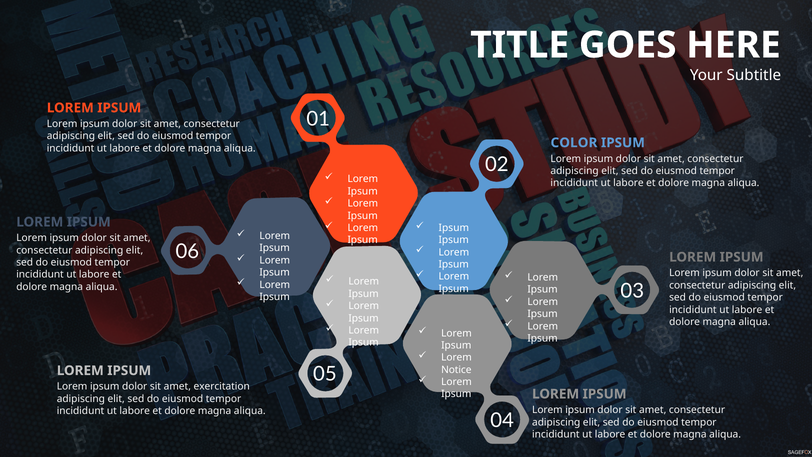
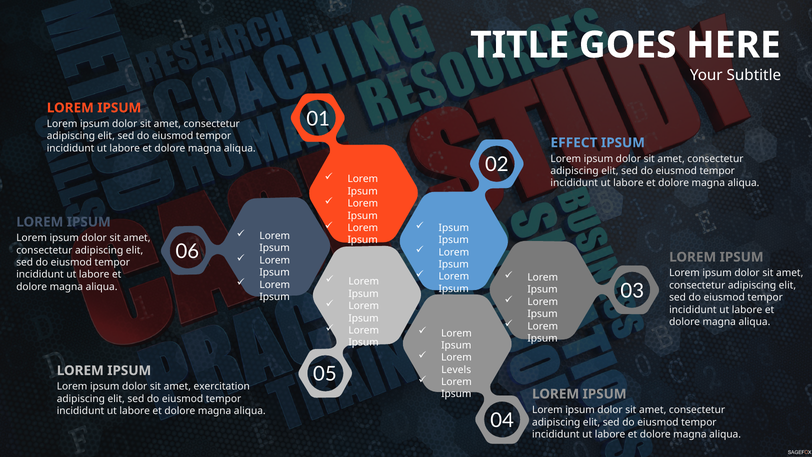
COLOR: COLOR -> EFFECT
Notice: Notice -> Levels
